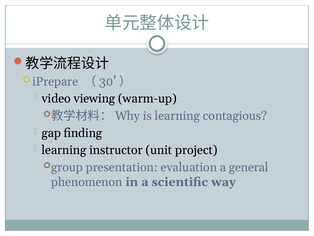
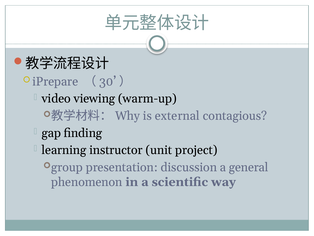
is learning: learning -> external
evaluation: evaluation -> discussion
